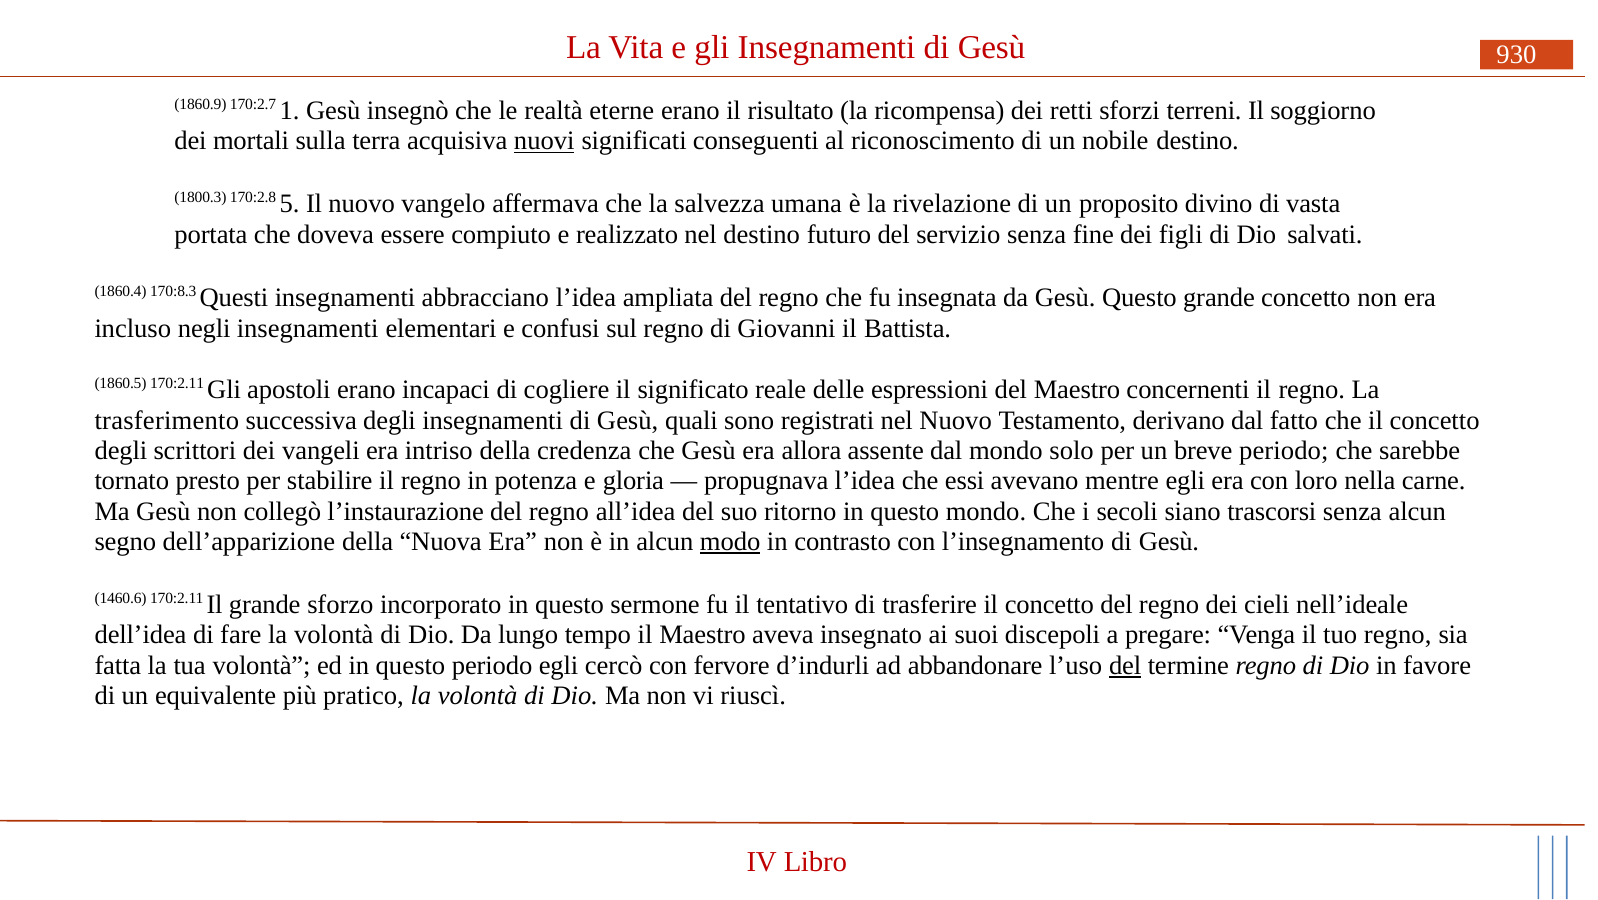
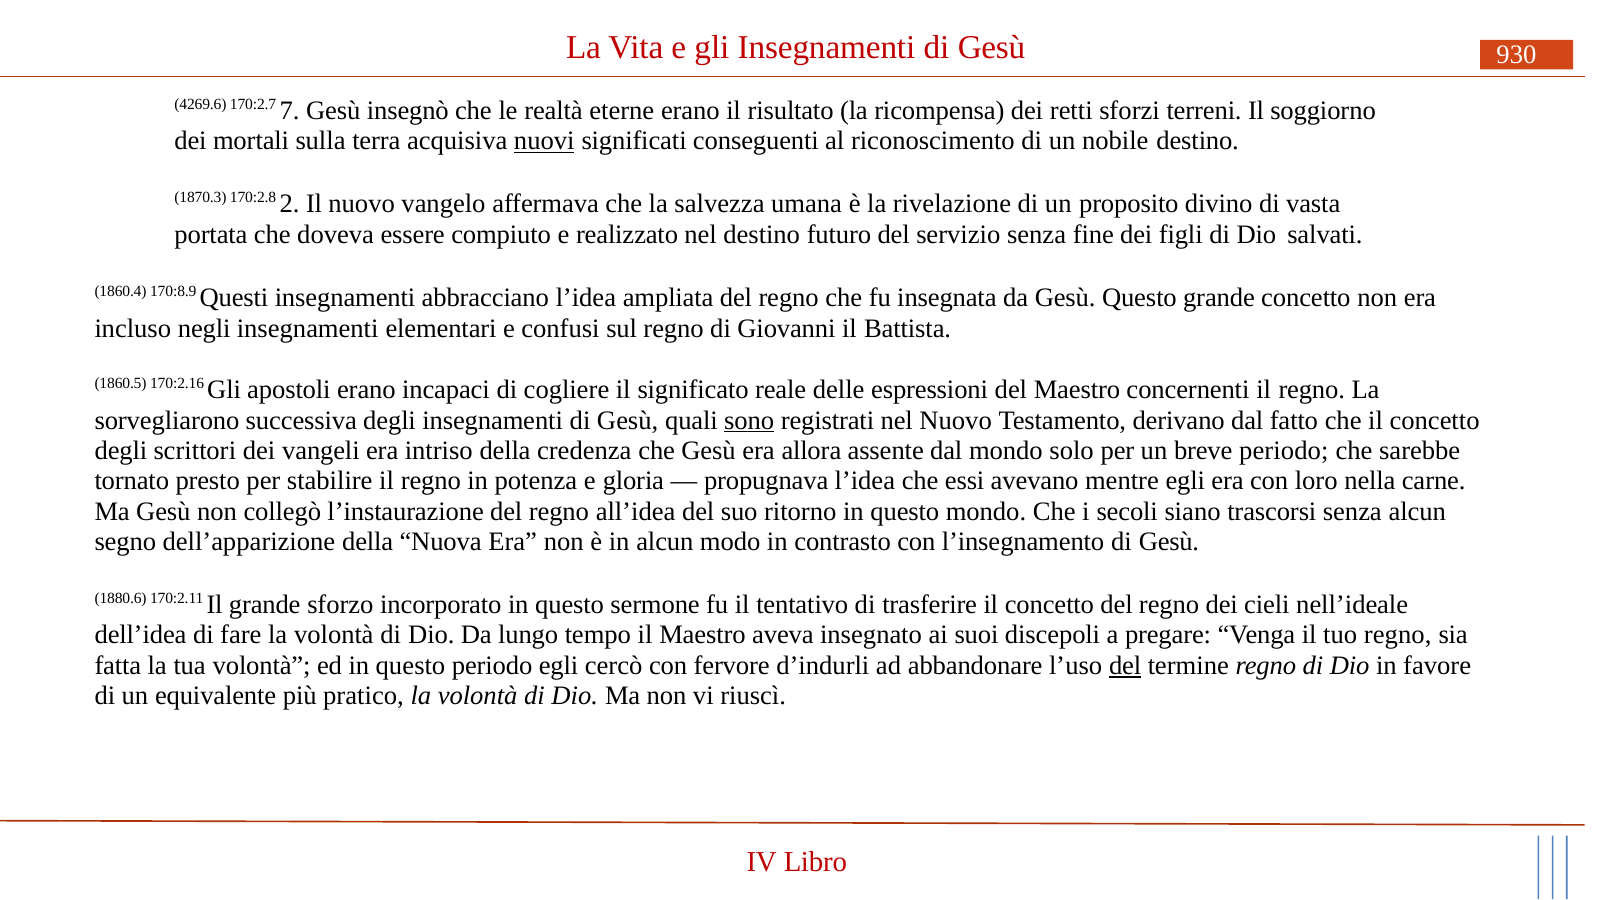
1860.9: 1860.9 -> 4269.6
1: 1 -> 7
1800.3: 1800.3 -> 1870.3
5: 5 -> 2
170:8.3: 170:8.3 -> 170:8.9
1860.5 170:2.11: 170:2.11 -> 170:2.16
trasferimento: trasferimento -> sorvegliarono
sono underline: none -> present
modo underline: present -> none
1460.6: 1460.6 -> 1880.6
